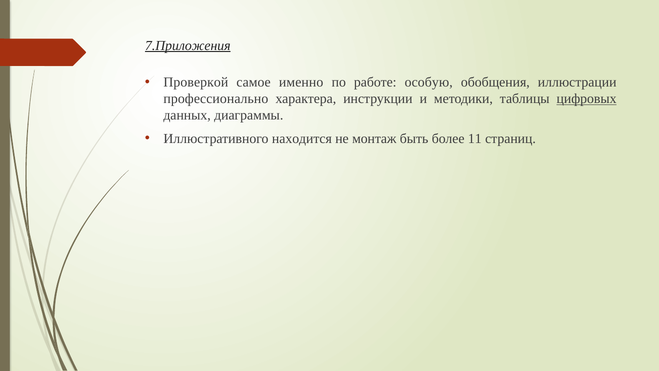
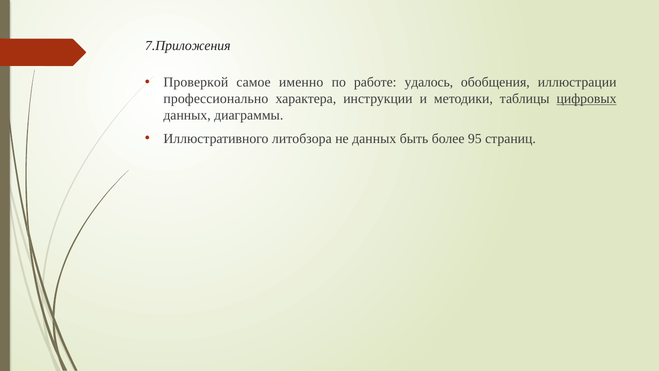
7.Приложения underline: present -> none
особую: особую -> удалось
находится: находится -> литобзора
не монтаж: монтаж -> данных
11: 11 -> 95
